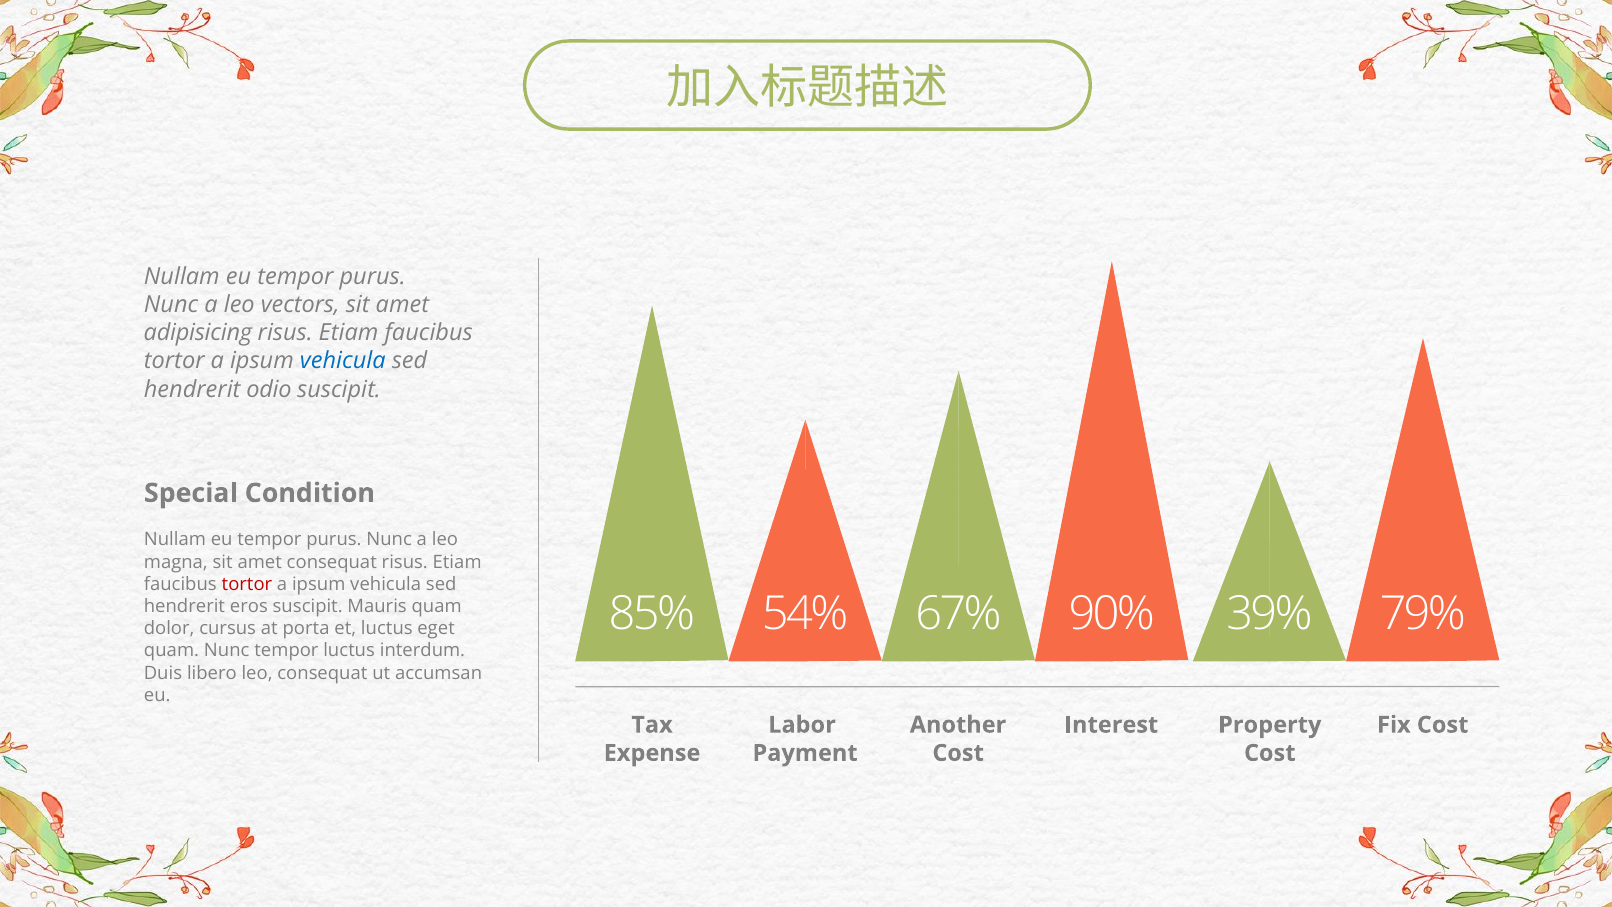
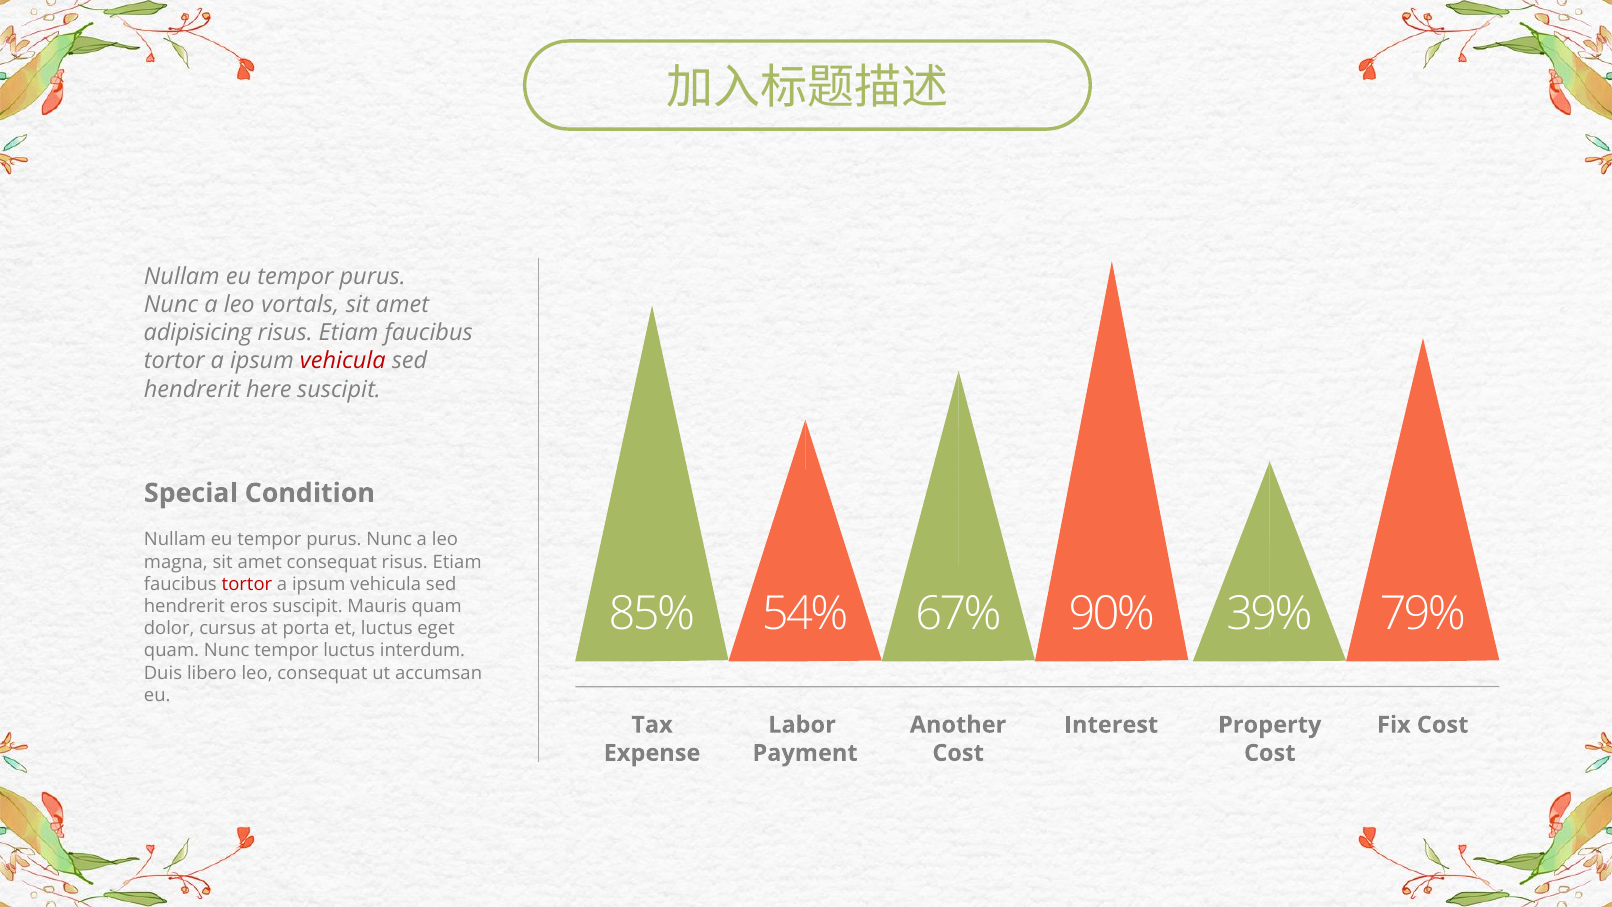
vectors: vectors -> vortals
vehicula at (343, 361) colour: blue -> red
odio: odio -> here
